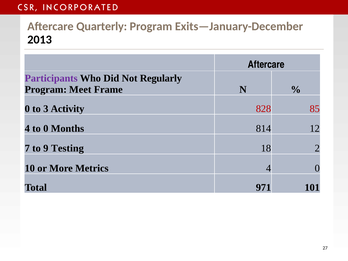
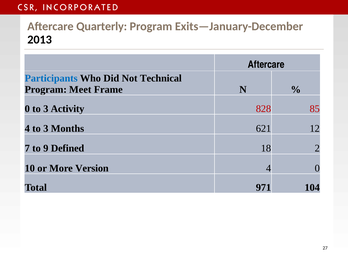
Participants colour: purple -> blue
Regularly: Regularly -> Technical
4 to 0: 0 -> 3
814: 814 -> 621
Testing: Testing -> Defined
Metrics: Metrics -> Version
101: 101 -> 104
